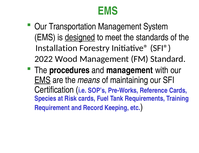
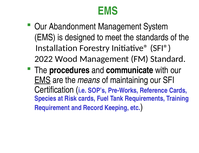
Transportation: Transportation -> Abandonment
designed underline: present -> none
and management: management -> communicate
